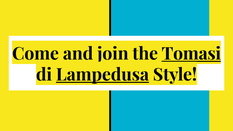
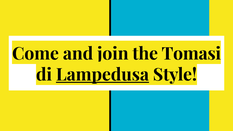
Tomasi underline: present -> none
